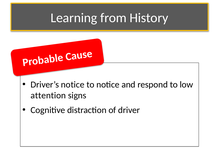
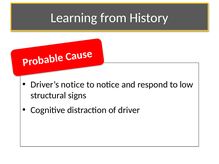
attention: attention -> structural
